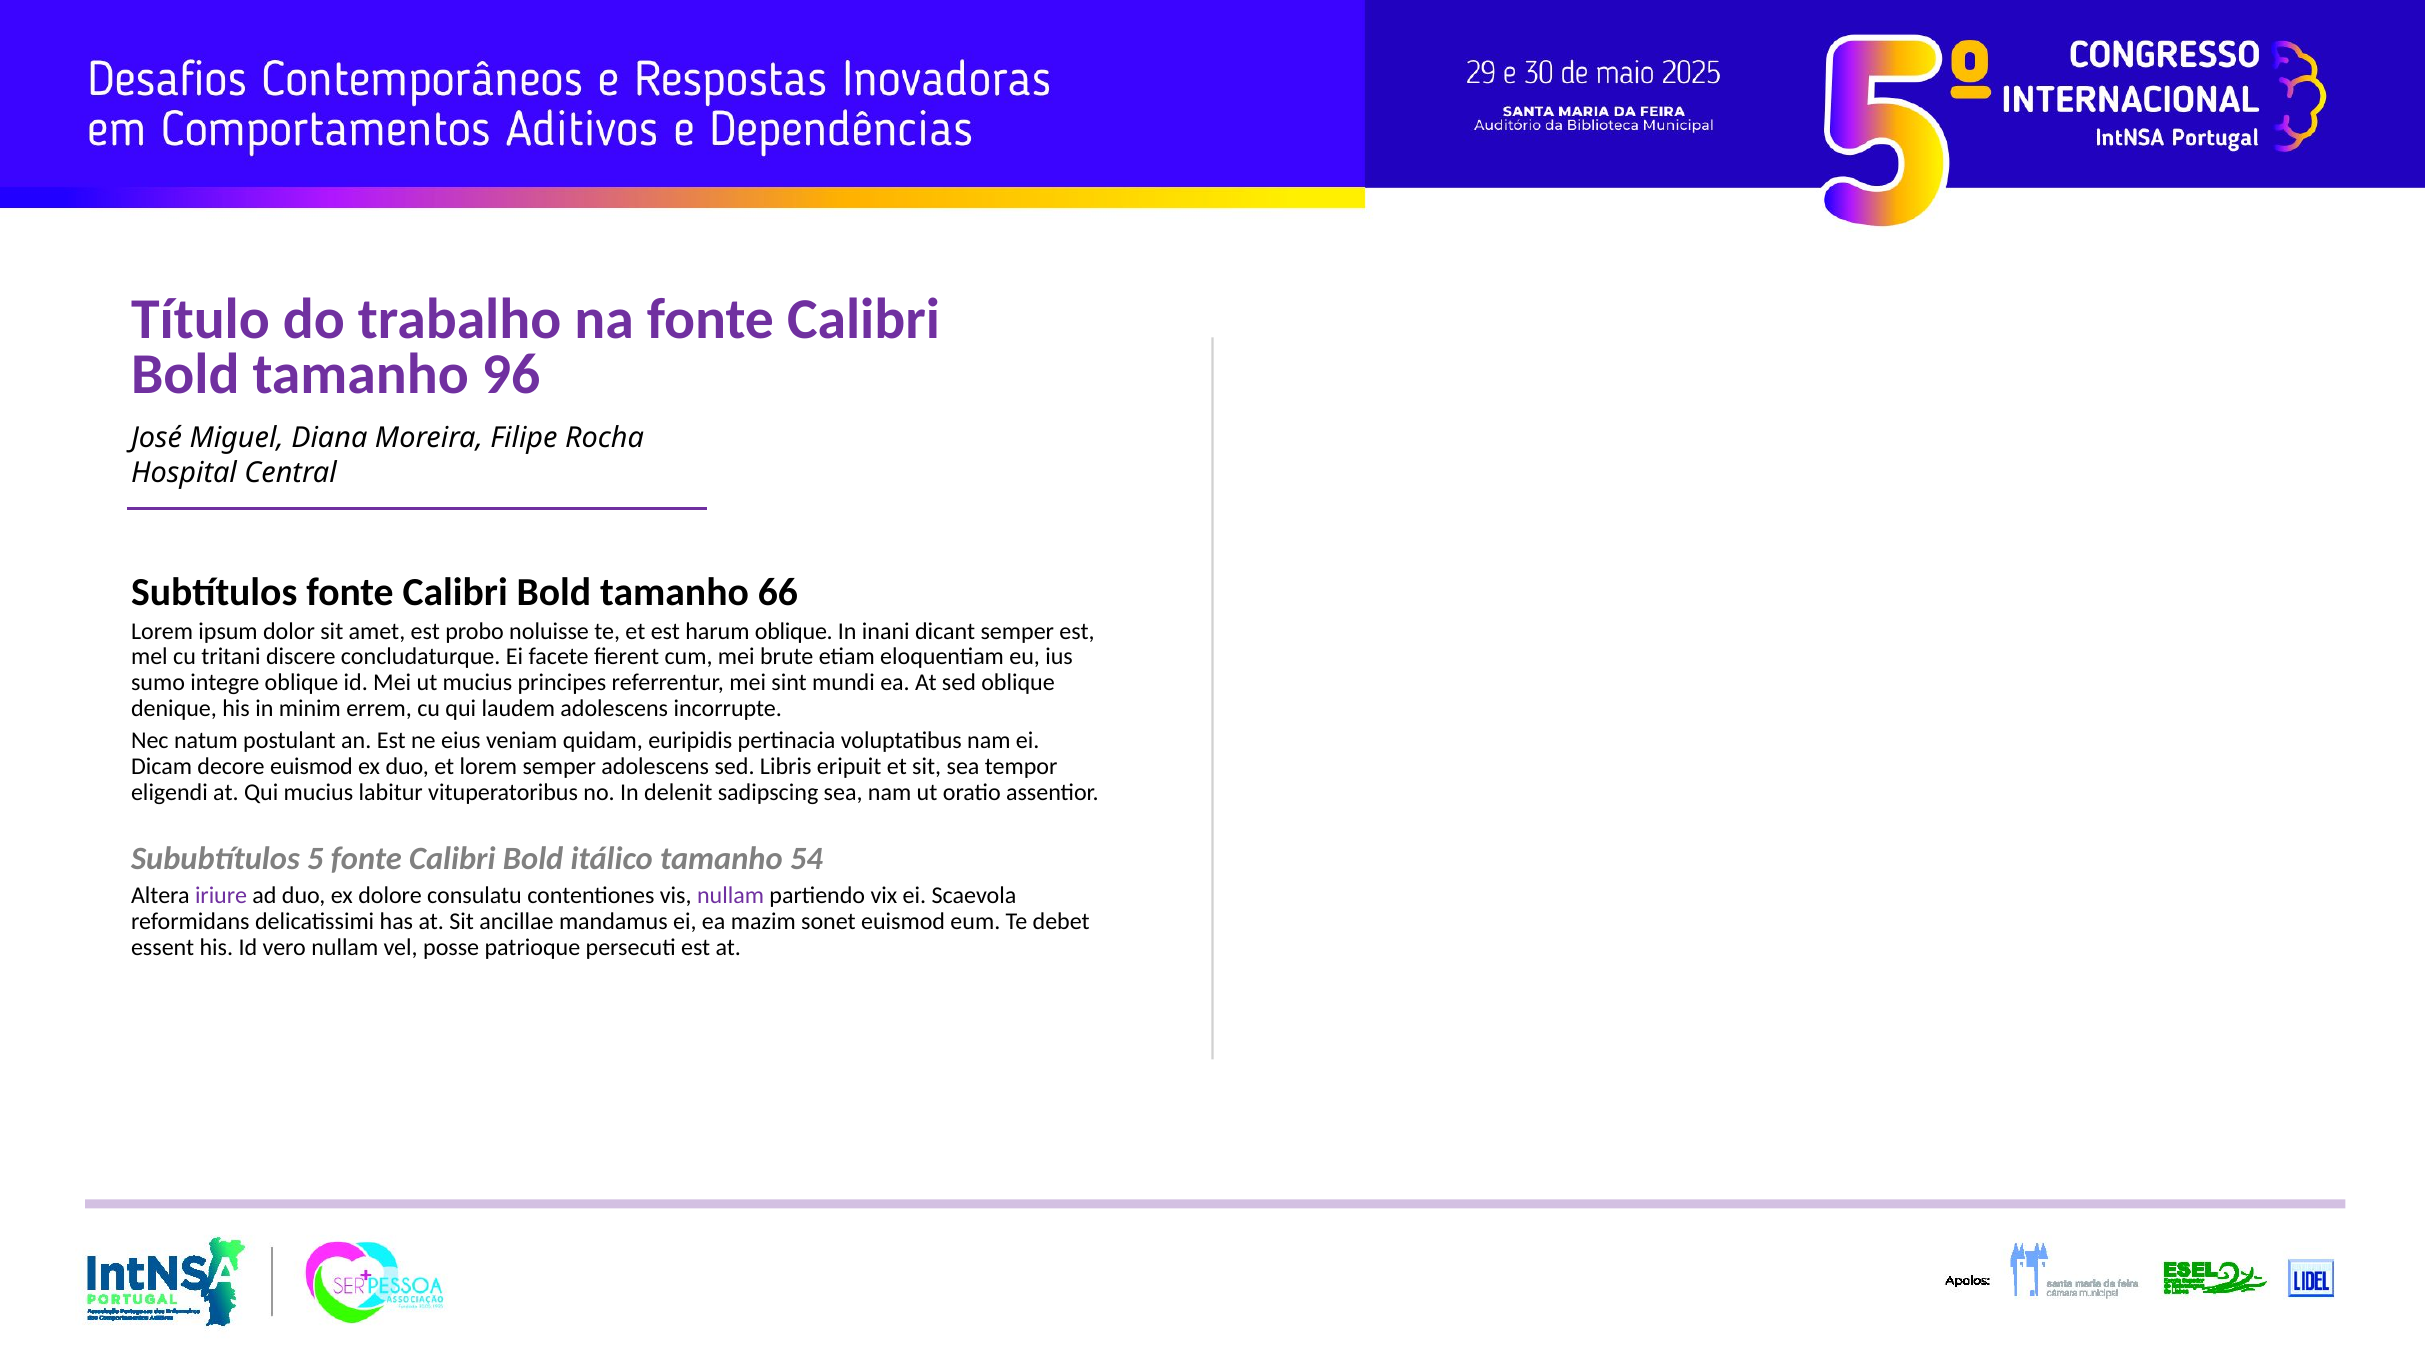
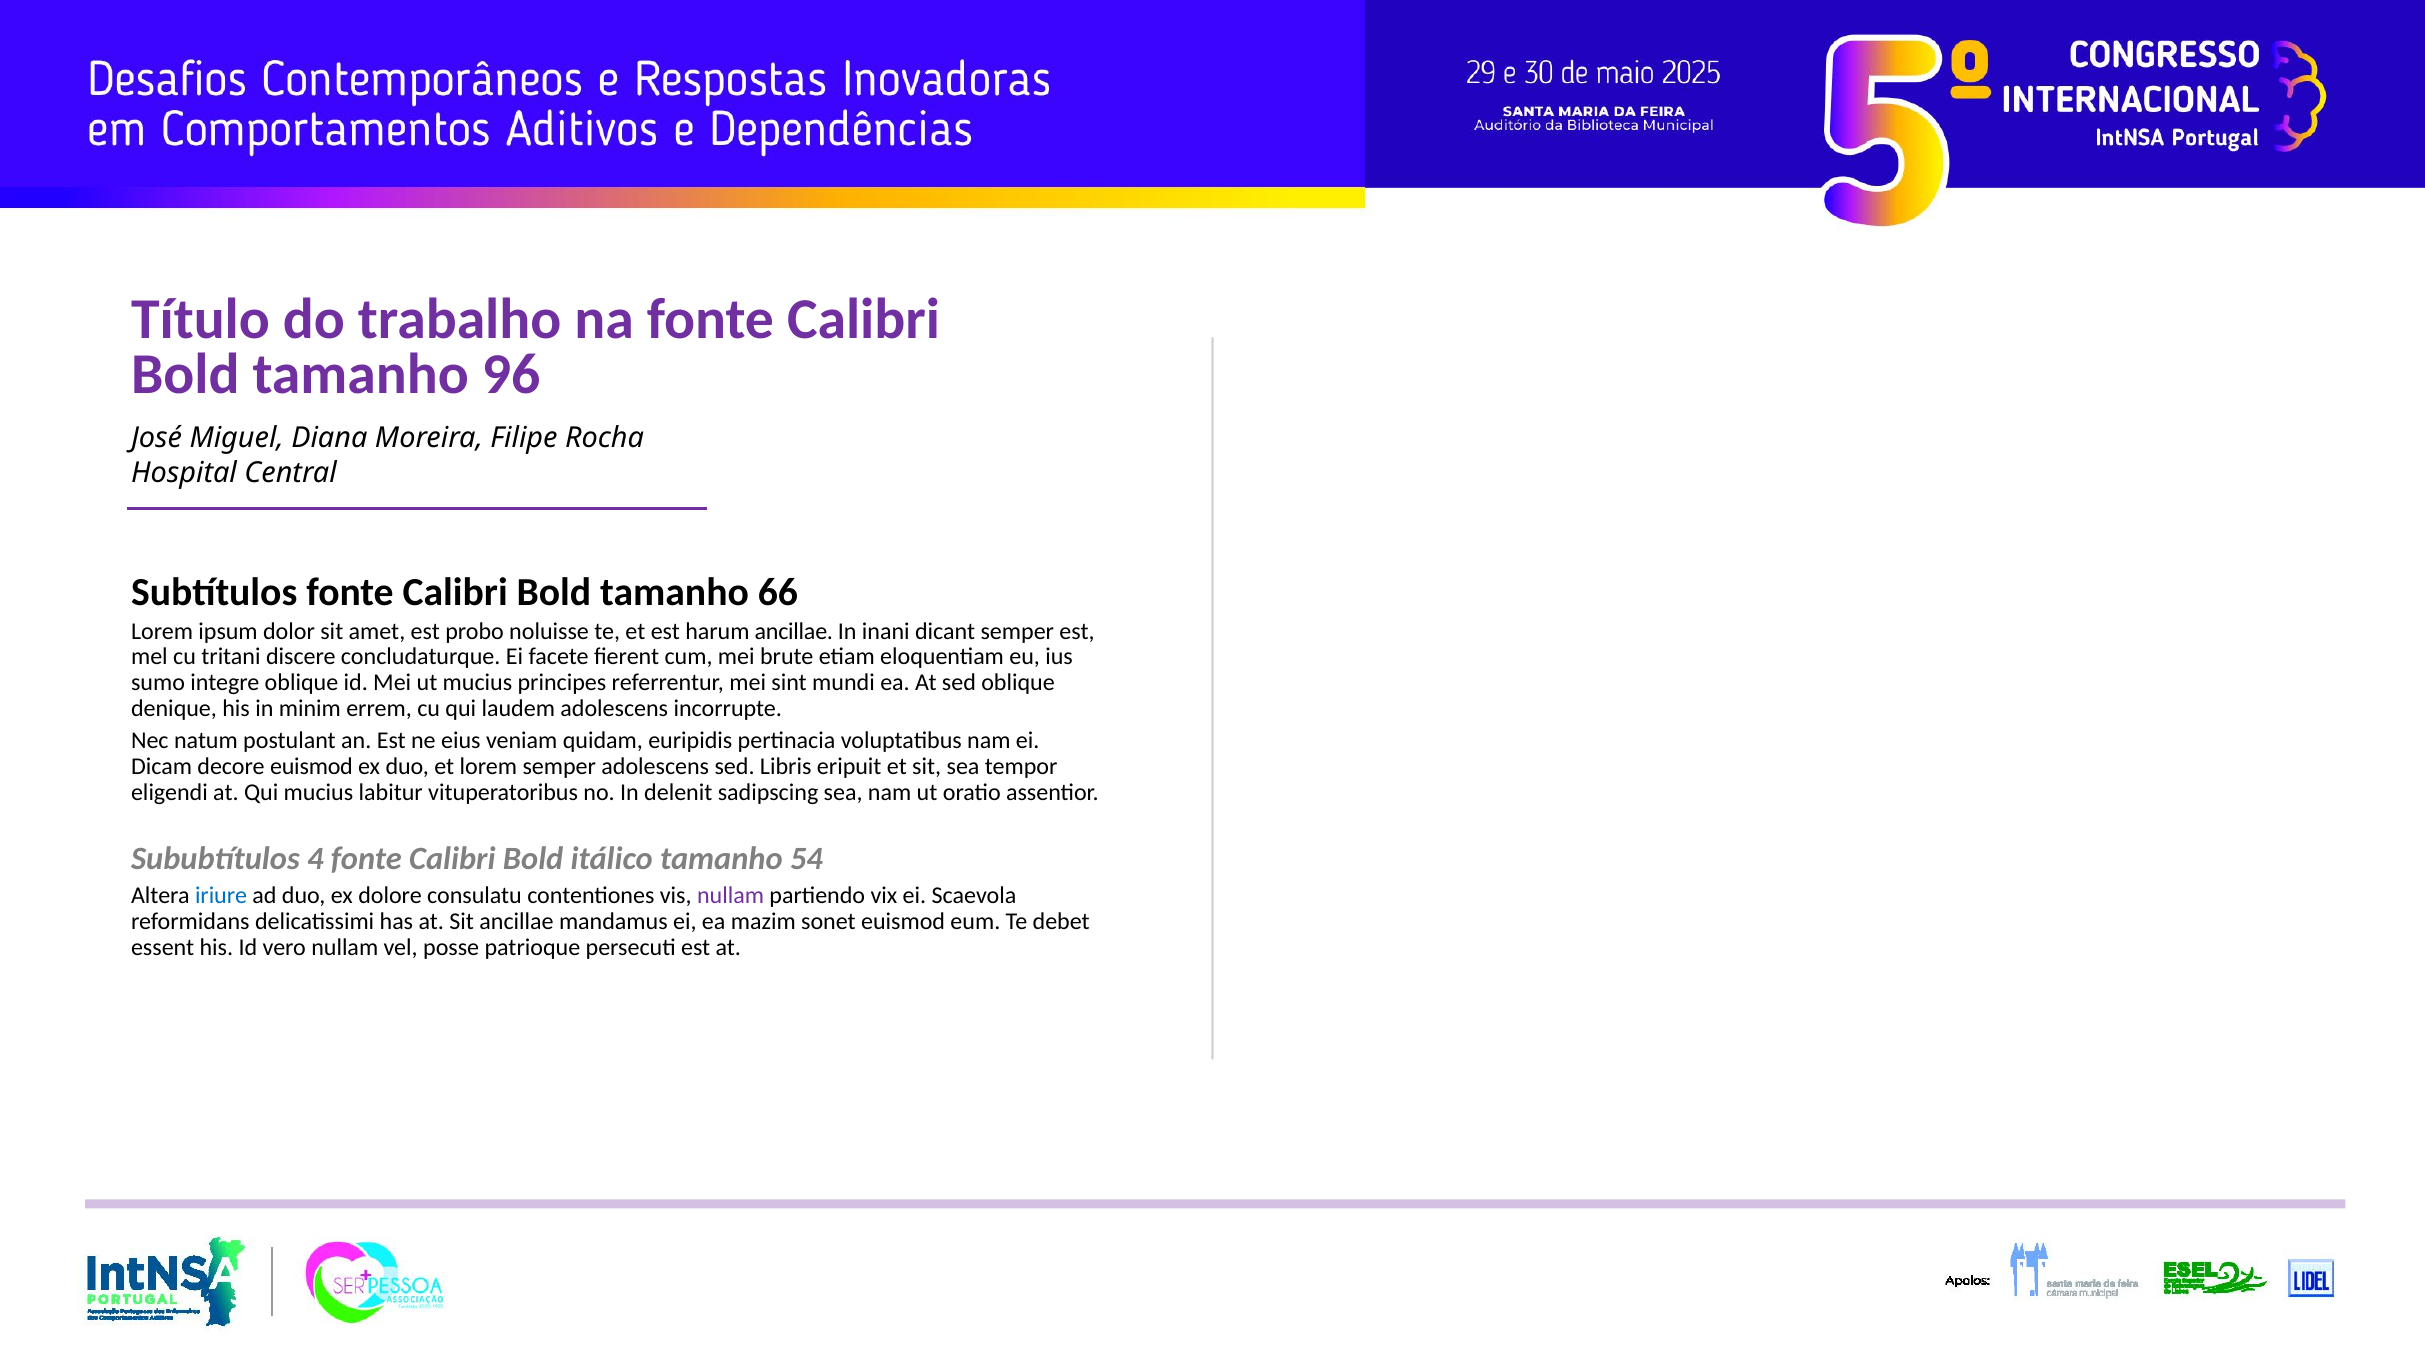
harum oblique: oblique -> ancillae
5: 5 -> 4
iriure colour: purple -> blue
